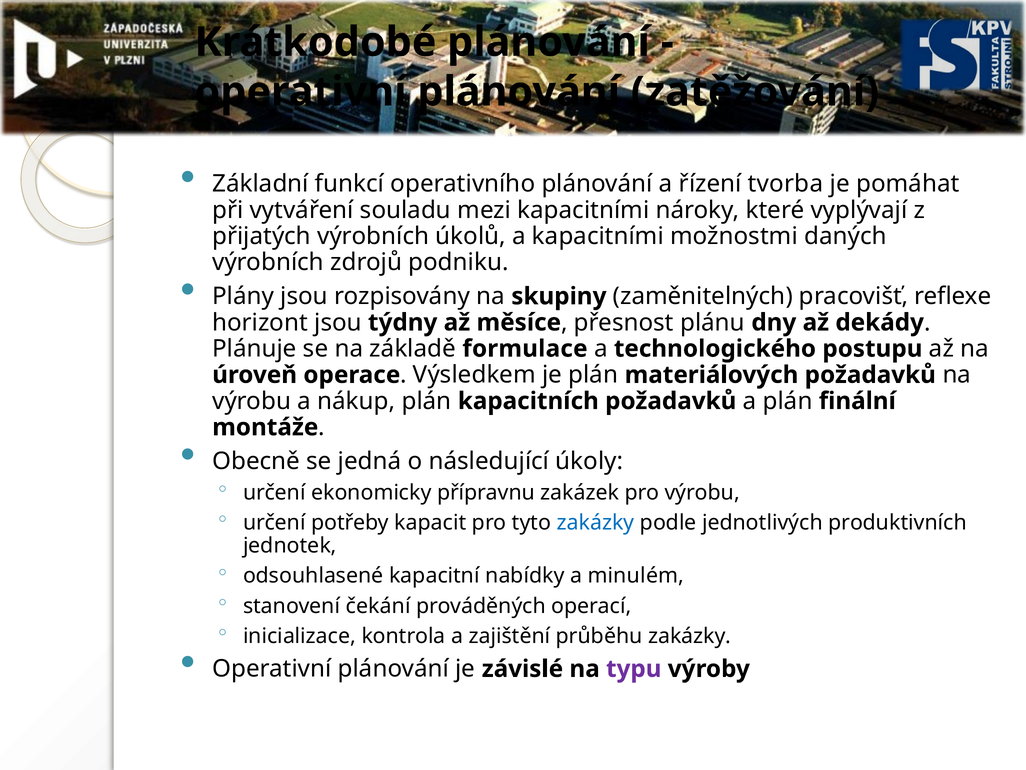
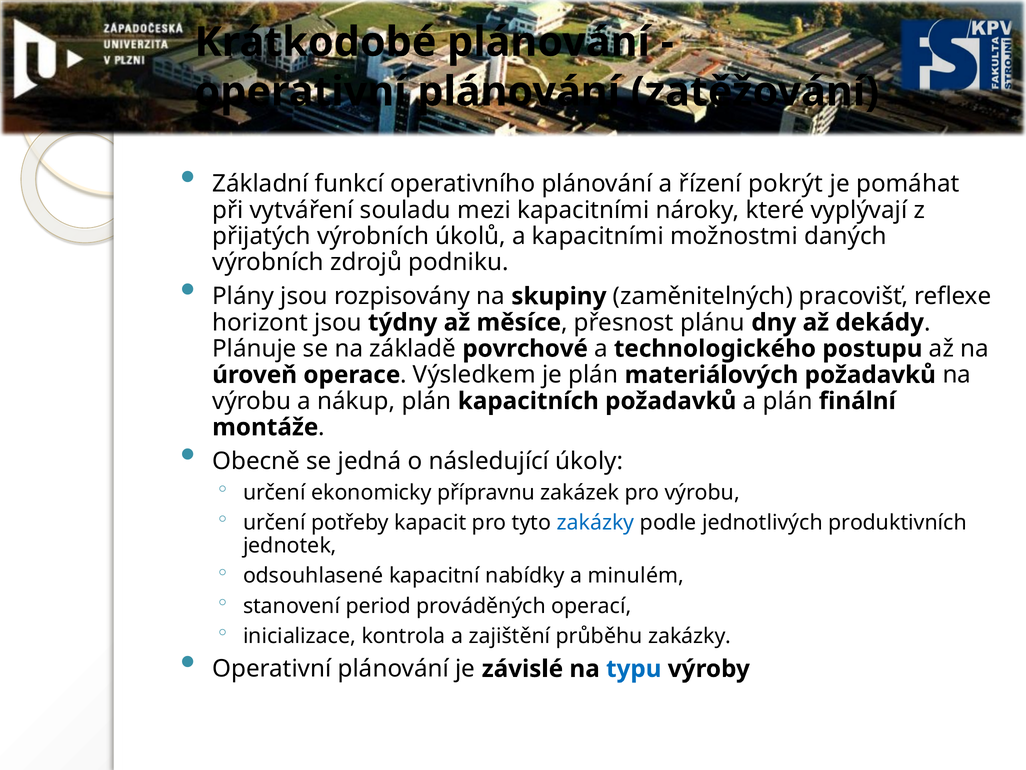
tvorba: tvorba -> pokrýt
formulace: formulace -> povrchové
čekání: čekání -> period
typu colour: purple -> blue
